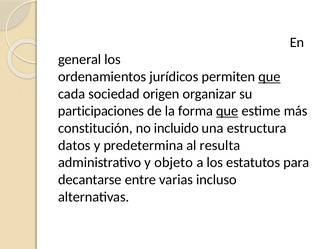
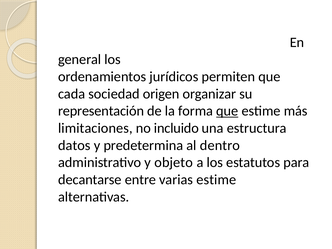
que at (269, 77) underline: present -> none
participaciones: participaciones -> representación
constitución: constitución -> limitaciones
resulta: resulta -> dentro
varias incluso: incluso -> estime
